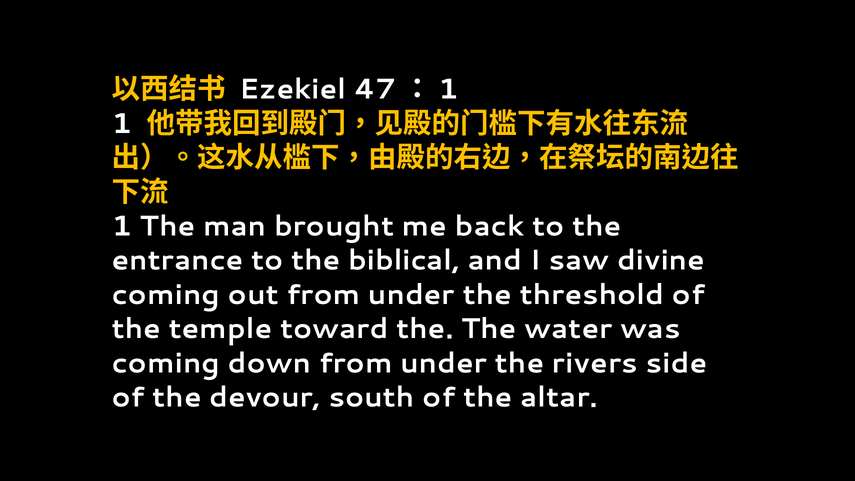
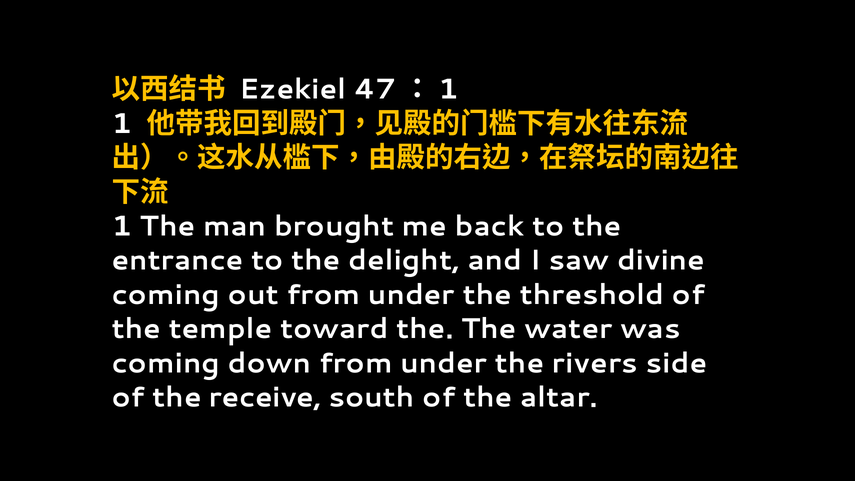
biblical: biblical -> delight
devour: devour -> receive
